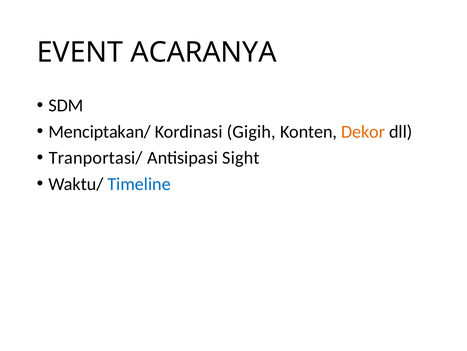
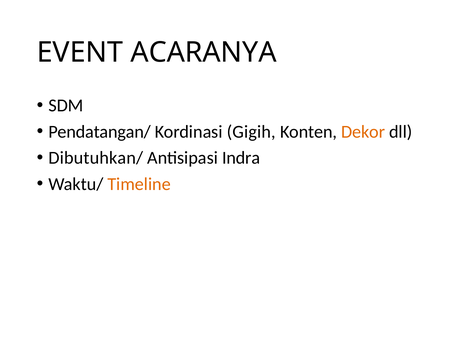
Menciptakan/: Menciptakan/ -> Pendatangan/
Tranportasi/: Tranportasi/ -> Dibutuhkan/
Sight: Sight -> Indra
Timeline colour: blue -> orange
